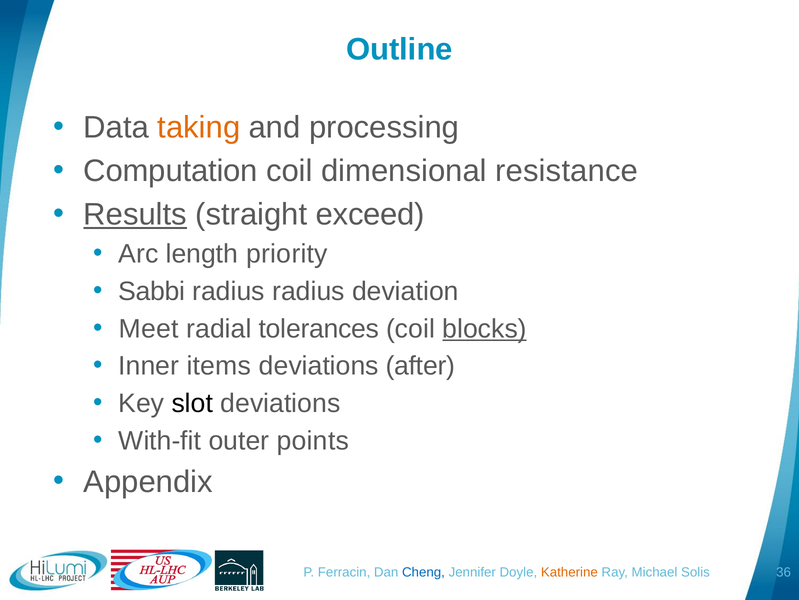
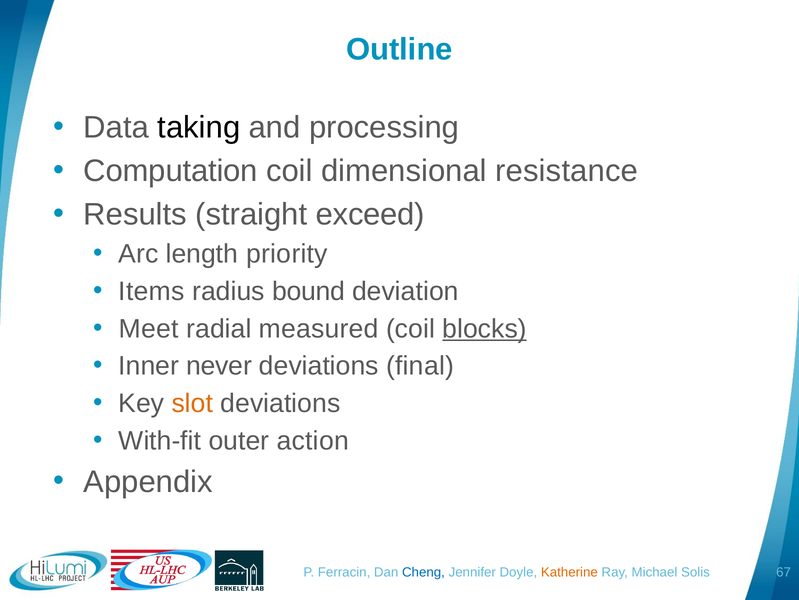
taking colour: orange -> black
Results underline: present -> none
Sabbi: Sabbi -> Items
radius radius: radius -> bound
tolerances: tolerances -> measured
items: items -> never
after: after -> final
slot colour: black -> orange
points: points -> action
36: 36 -> 67
